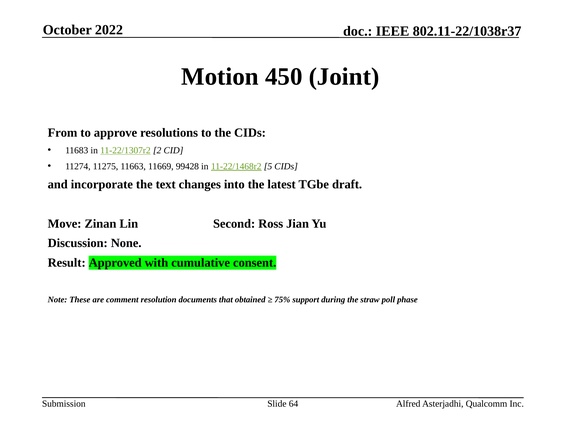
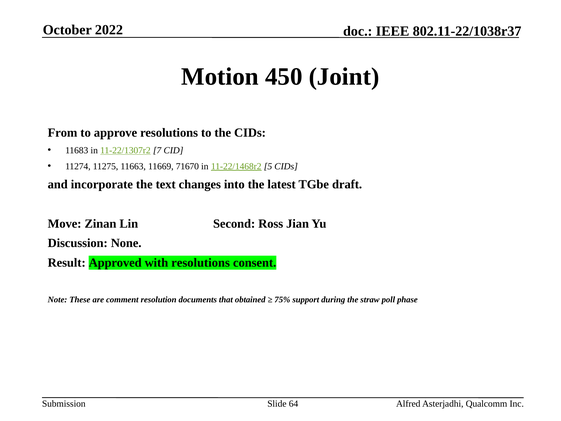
2: 2 -> 7
99428: 99428 -> 71670
with cumulative: cumulative -> resolutions
